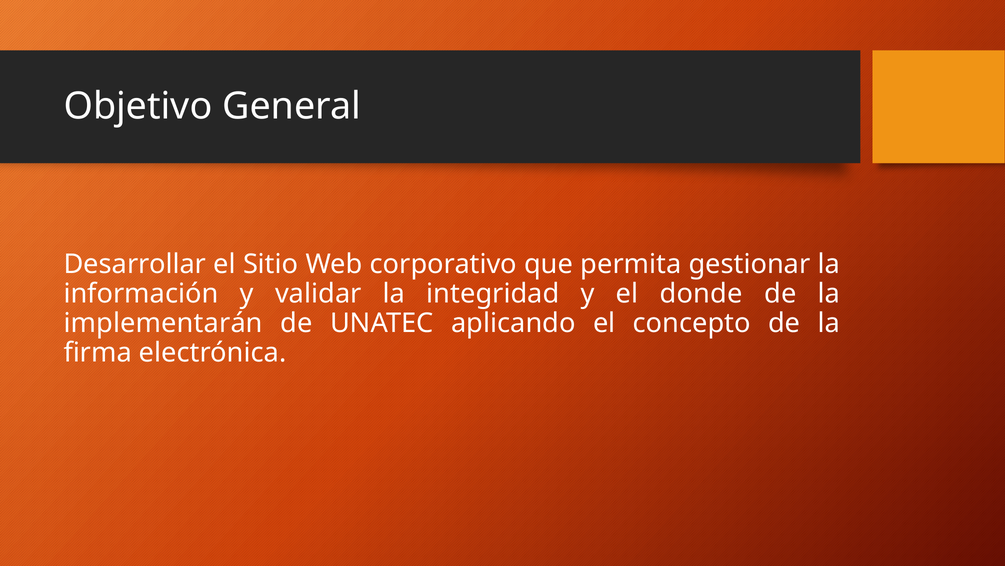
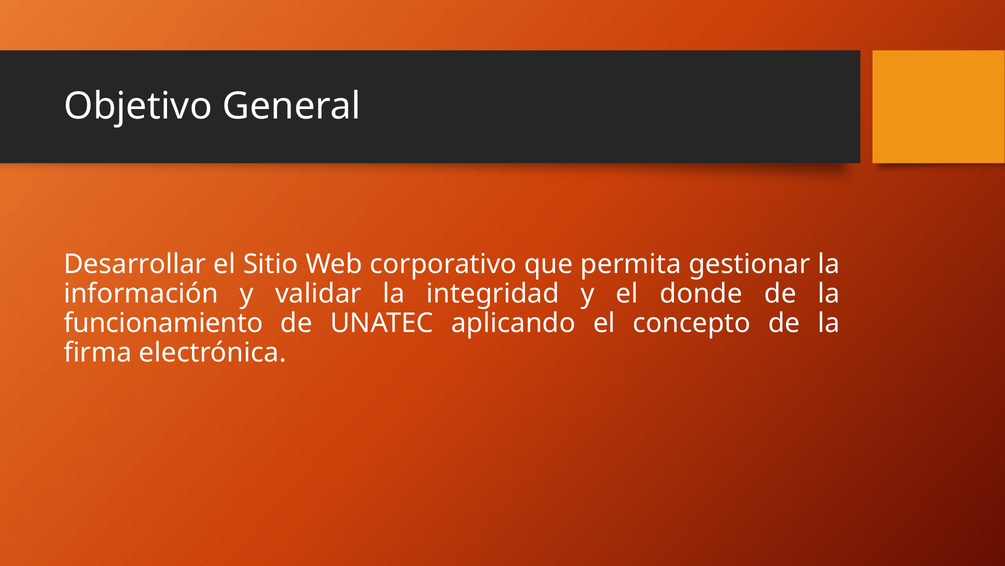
implementarán: implementarán -> funcionamiento
